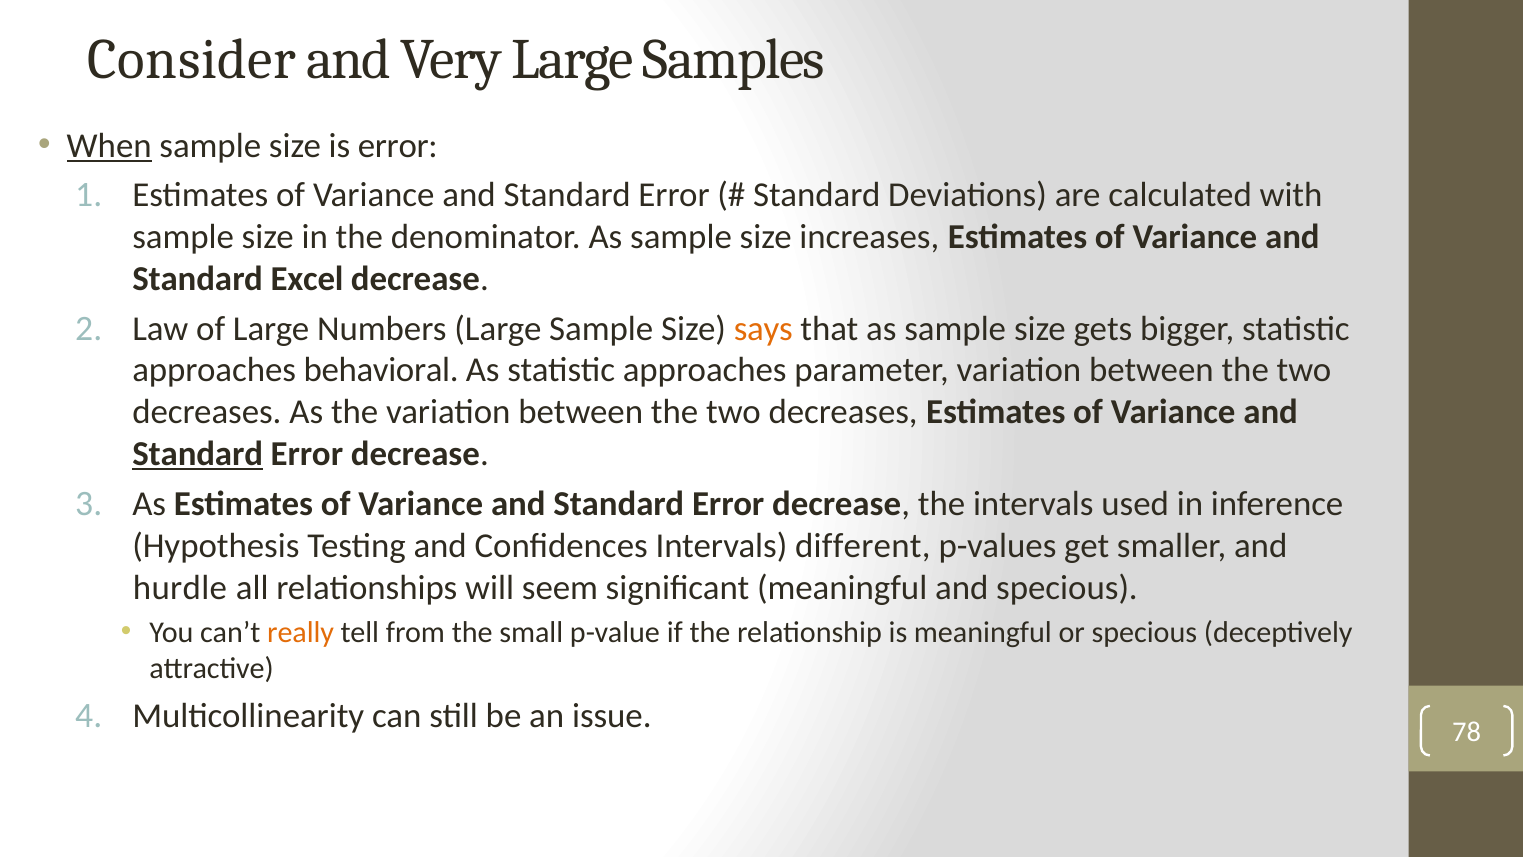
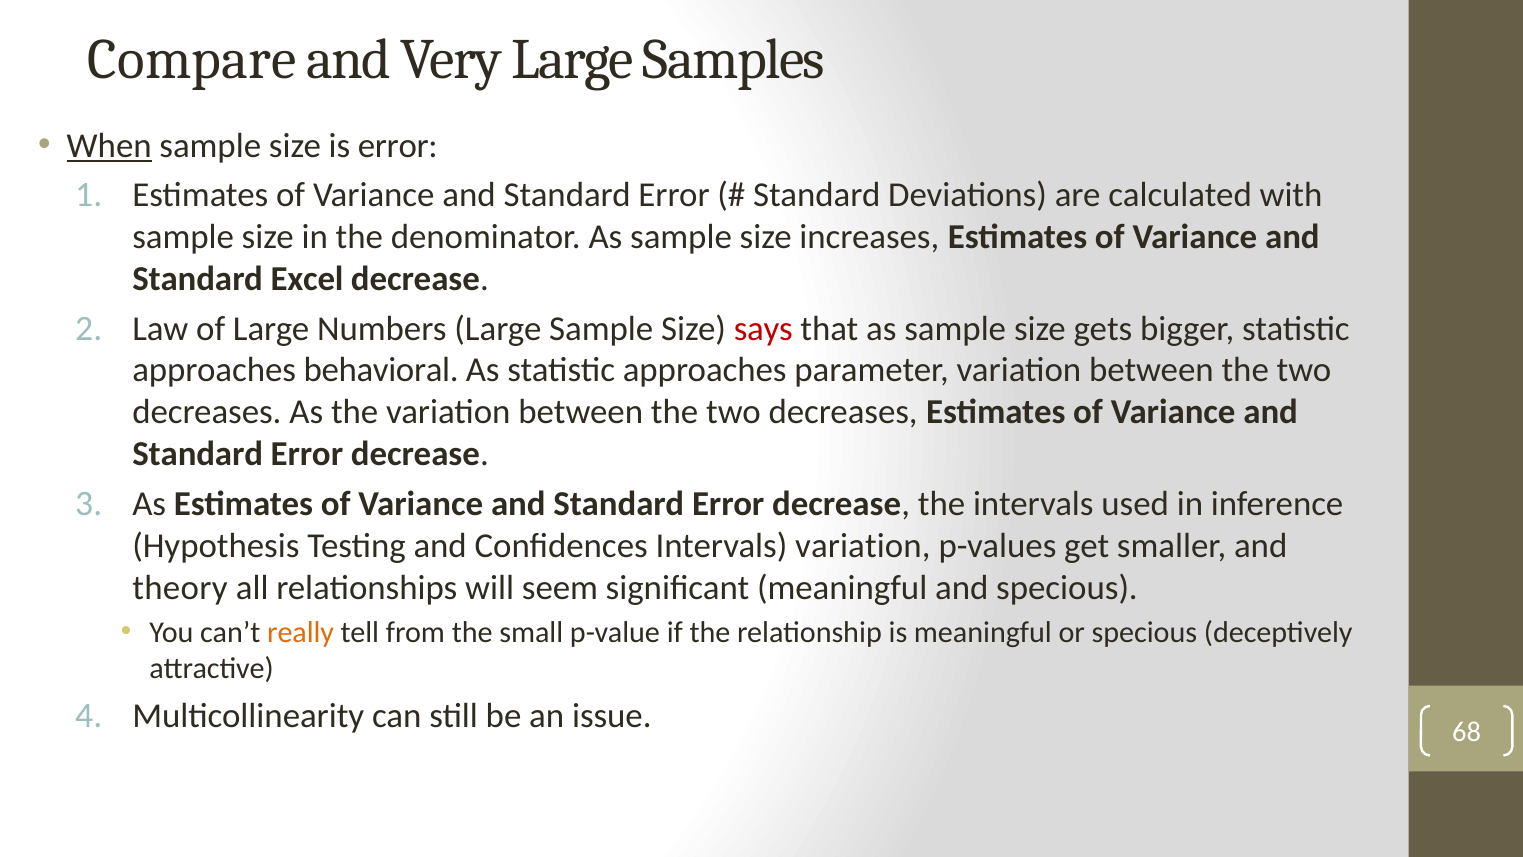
Consider: Consider -> Compare
says colour: orange -> red
Standard at (198, 454) underline: present -> none
Intervals different: different -> variation
hurdle: hurdle -> theory
78: 78 -> 68
